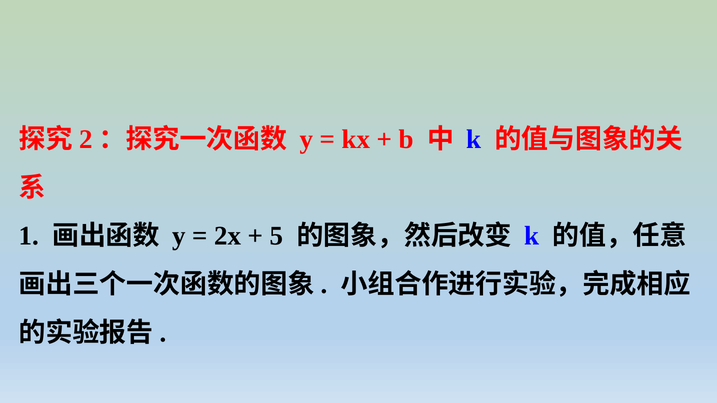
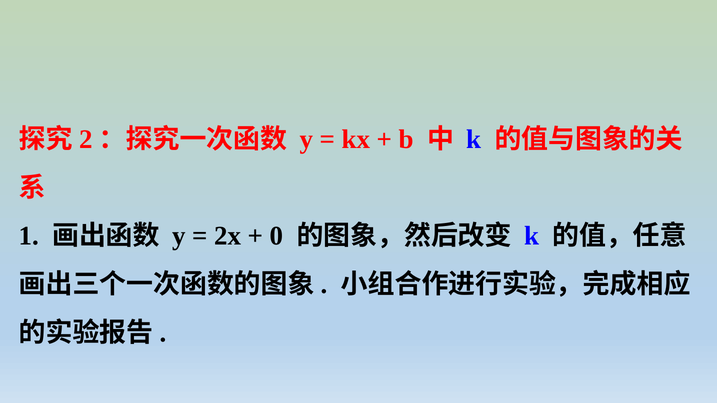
5: 5 -> 0
